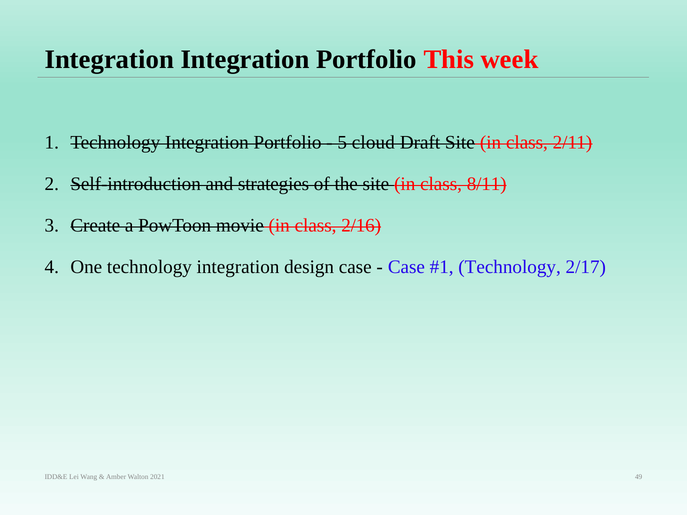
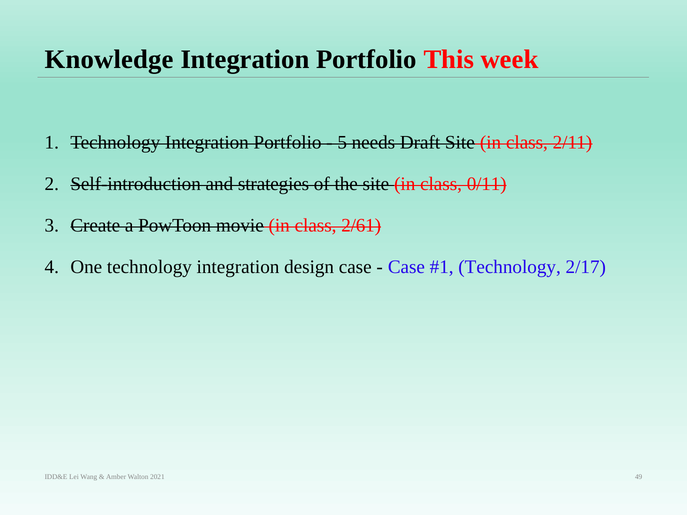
Integration at (109, 59): Integration -> Knowledge
cloud: cloud -> needs
8/11: 8/11 -> 0/11
2/16: 2/16 -> 2/61
